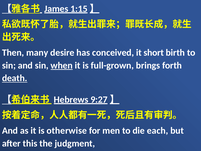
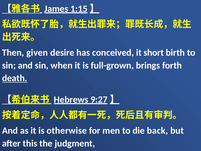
many: many -> given
when underline: present -> none
each: each -> back
